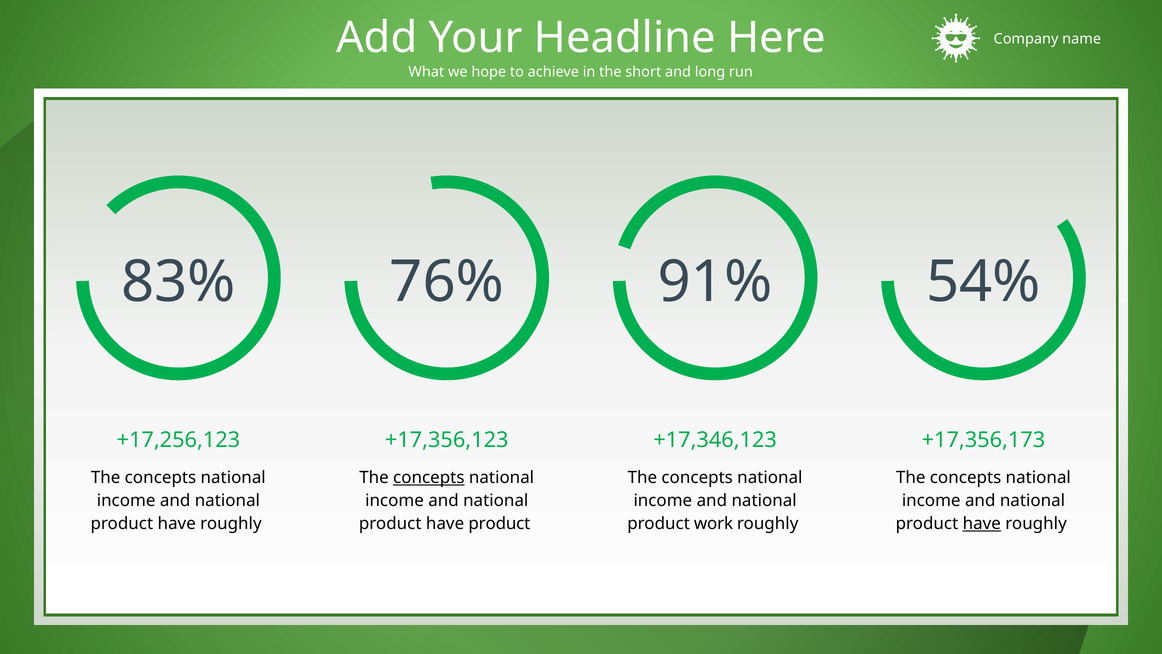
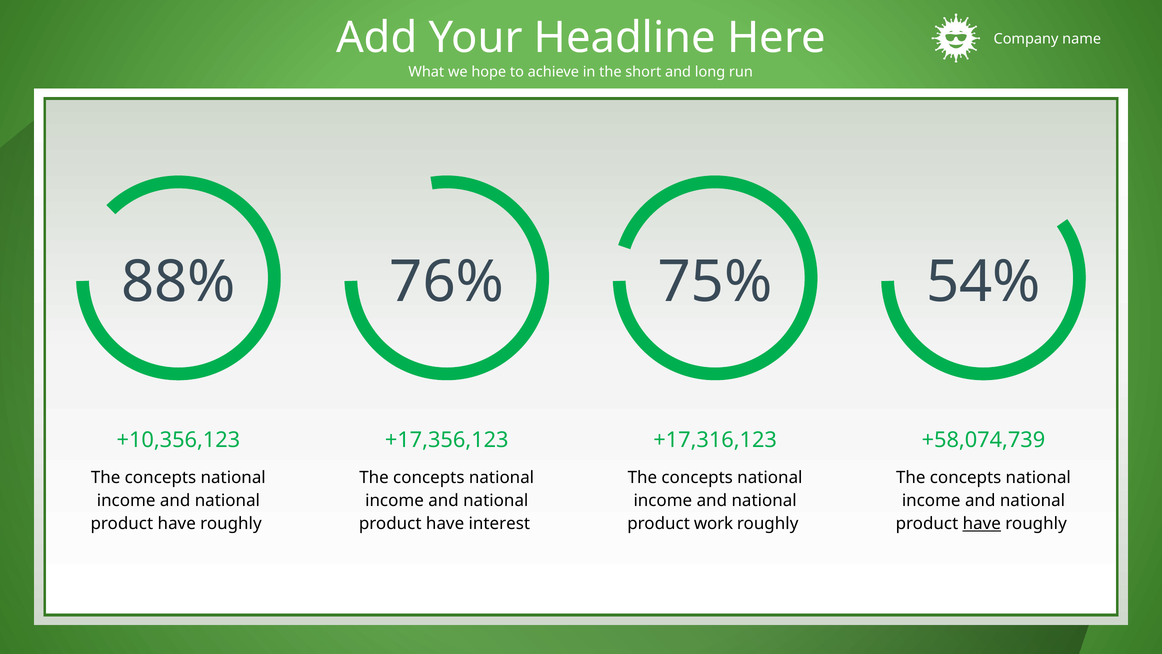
83%: 83% -> 88%
91%: 91% -> 75%
+17,256,123: +17,256,123 -> +10,356,123
+17,346,123: +17,346,123 -> +17,316,123
+17,356,173: +17,356,173 -> +58,074,739
concepts at (429, 477) underline: present -> none
have product: product -> interest
